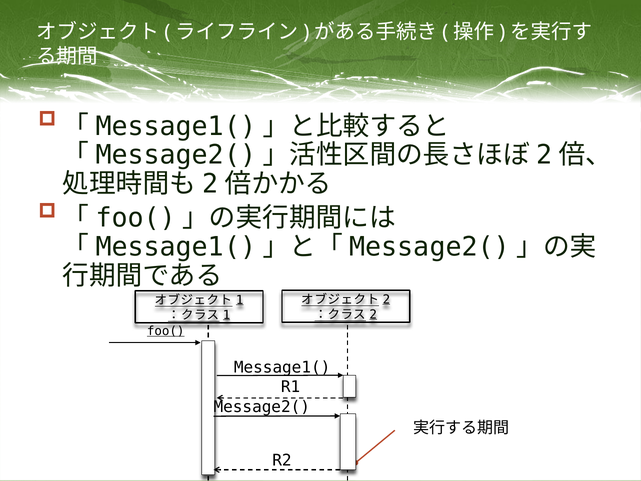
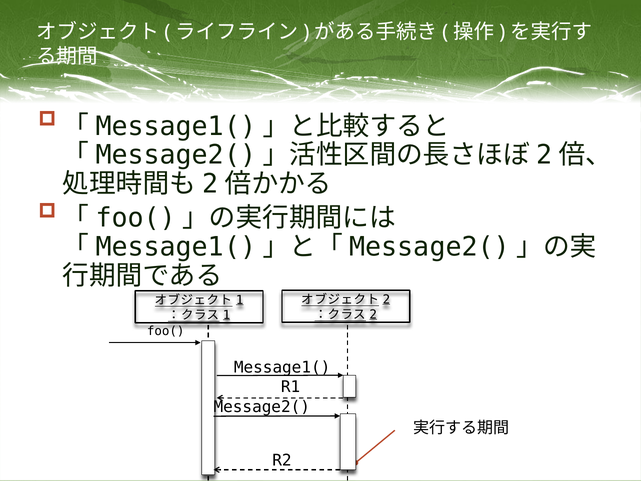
foo( underline: present -> none
